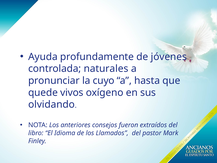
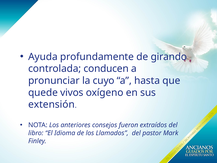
jóvenes: jóvenes -> girando
naturales: naturales -> conducen
olvidando: olvidando -> extensión
